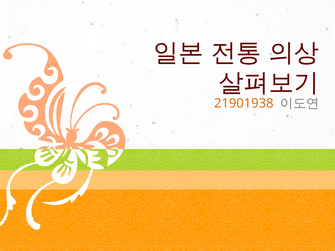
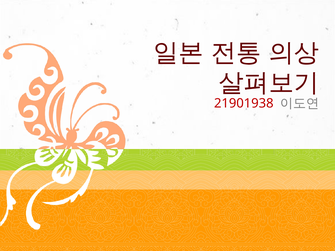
21901938 colour: orange -> red
